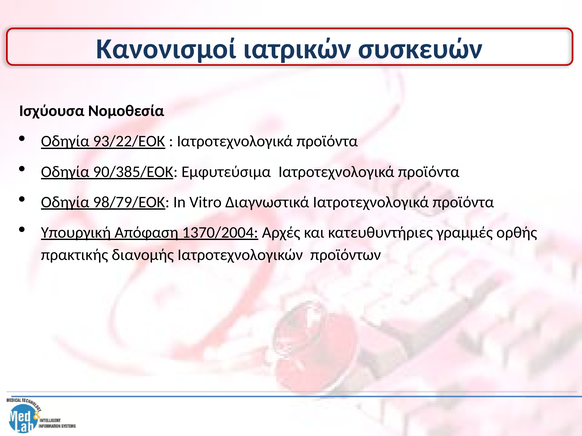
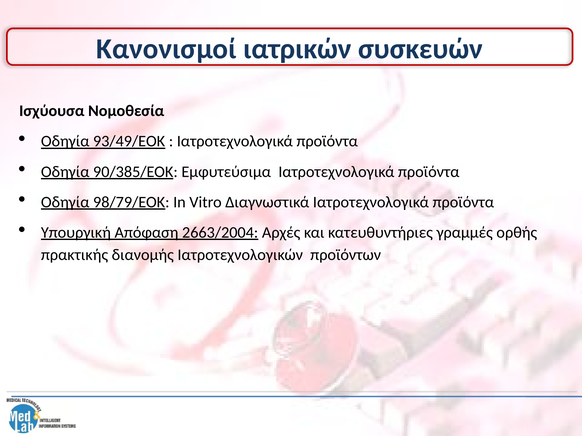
93/22/ΕΟΚ: 93/22/ΕΟΚ -> 93/49/ΕΟΚ
1370/2004: 1370/2004 -> 2663/2004
